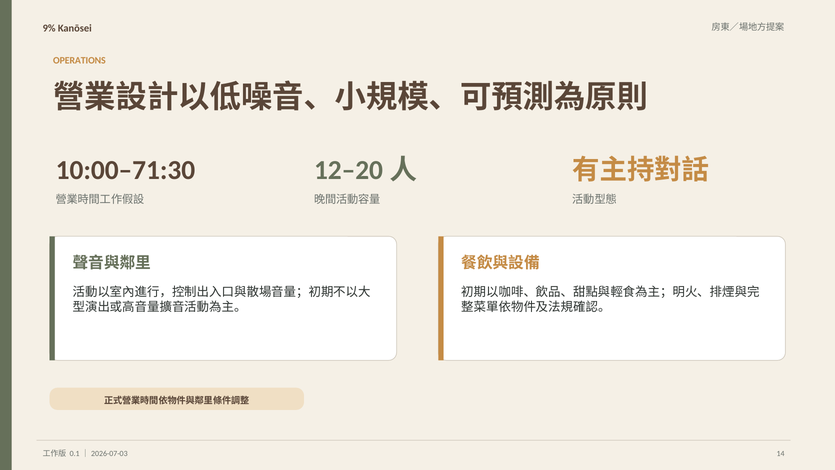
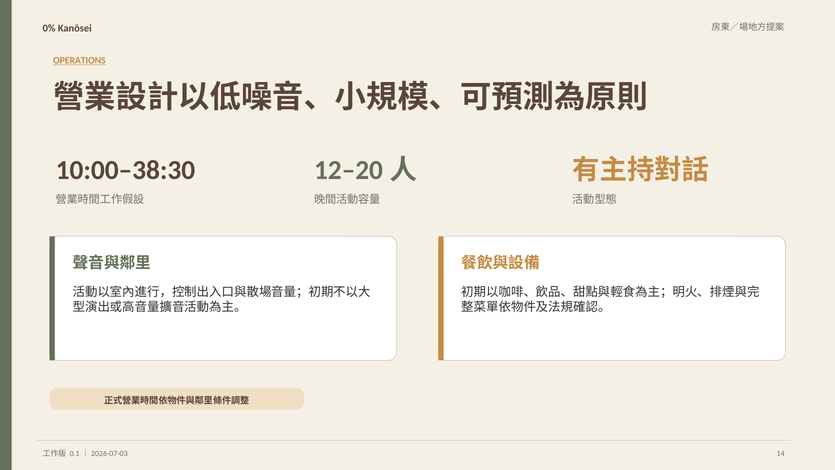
9%: 9% -> 0%
OPERATIONS underline: none -> present
10:00–71:30: 10:00–71:30 -> 10:00–38:30
